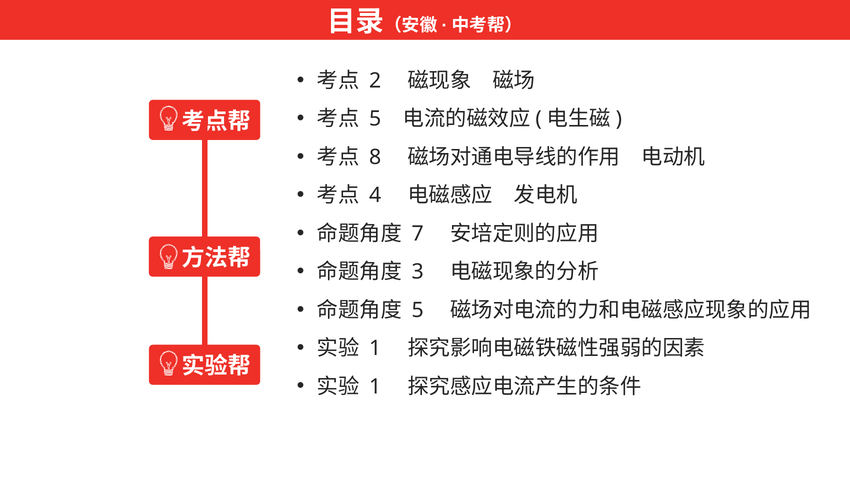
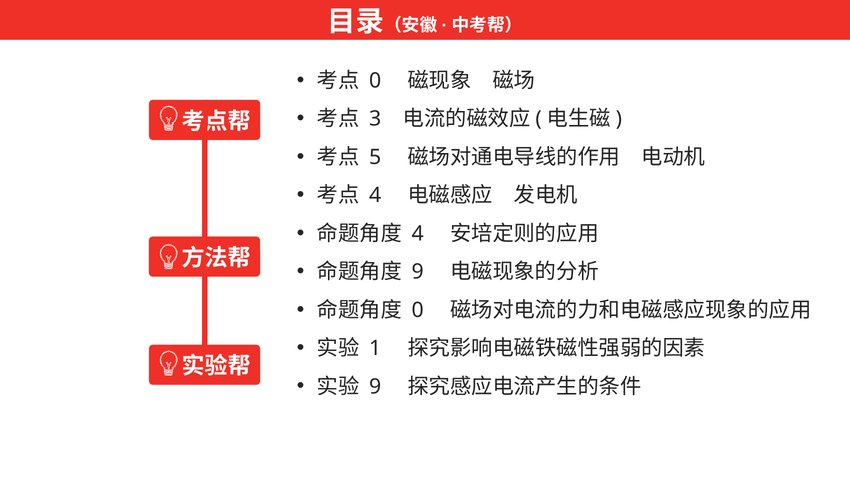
2 at (375, 81): 2 -> 0
5 at (375, 119): 5 -> 3
8: 8 -> 5
7 at (418, 234): 7 -> 4
3 at (418, 272): 3 -> 9
5 at (418, 310): 5 -> 0
1 at (375, 387): 1 -> 9
